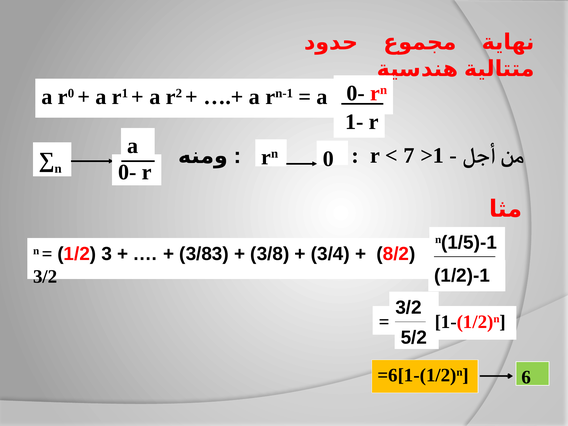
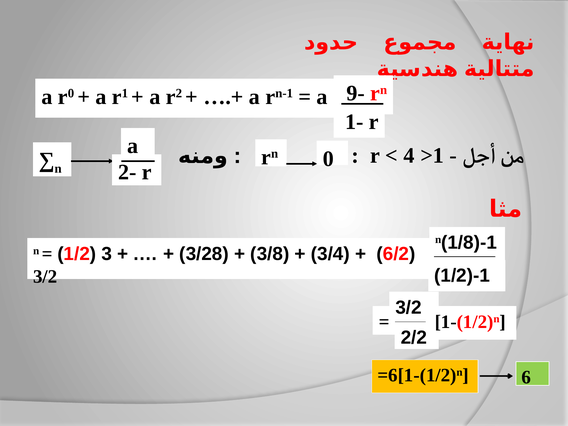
0- at (356, 93): 0- -> 9-
7: 7 -> 4
0- at (127, 172): 0- -> 2-
1/5: 1/5 -> 1/8
3/83: 3/83 -> 3/28
8/2: 8/2 -> 6/2
5/2: 5/2 -> 2/2
